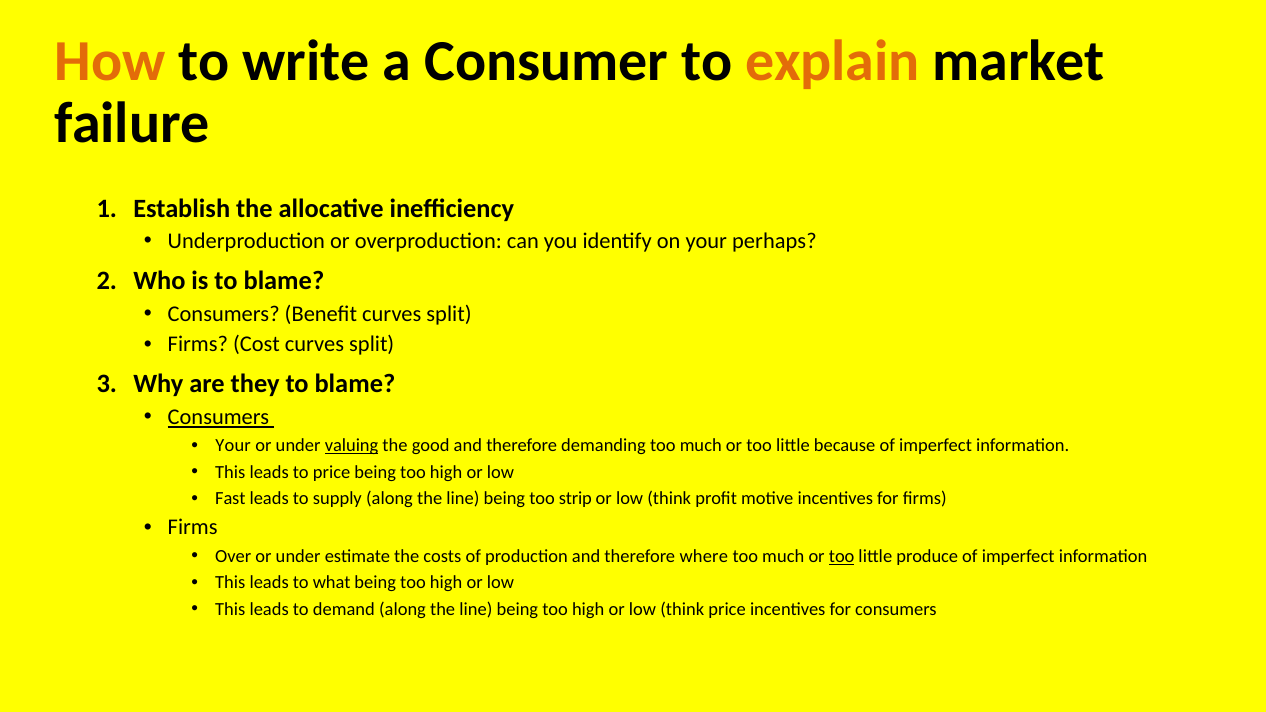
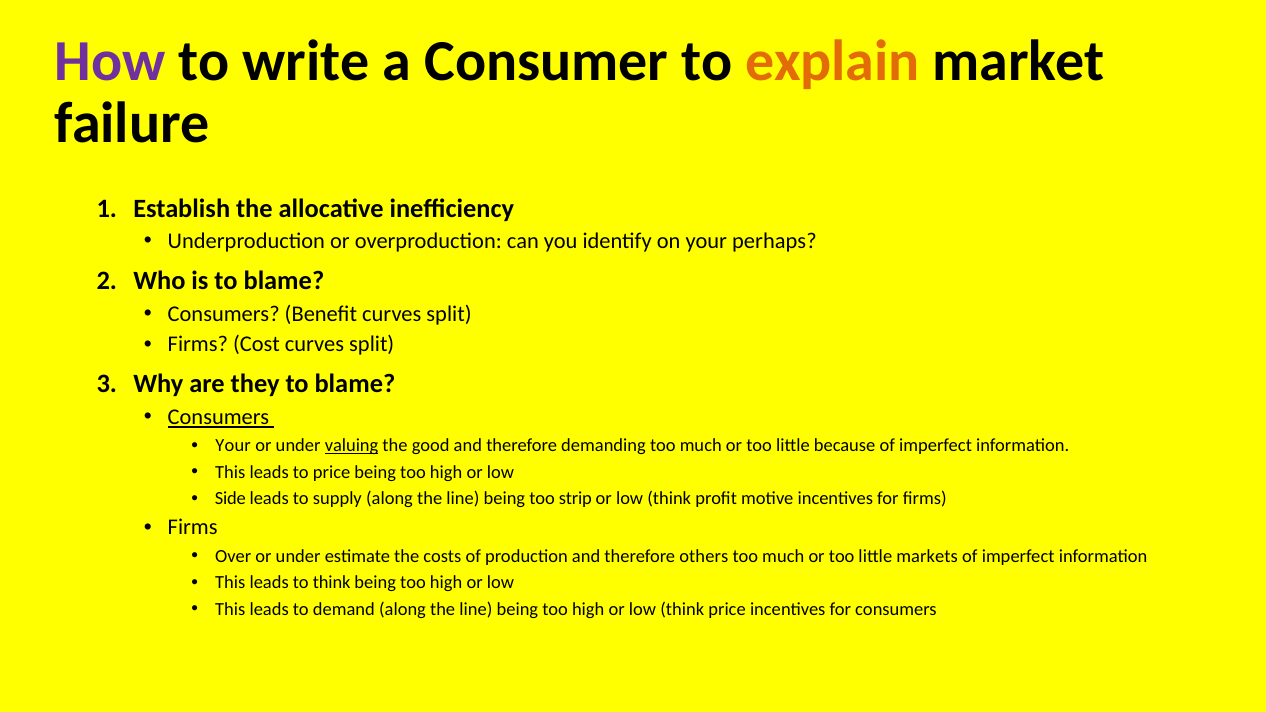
How colour: orange -> purple
Fast: Fast -> Side
where: where -> others
too at (842, 556) underline: present -> none
produce: produce -> markets
to what: what -> think
